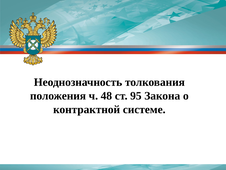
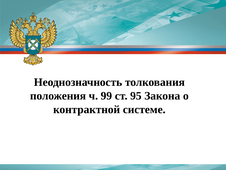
48: 48 -> 99
